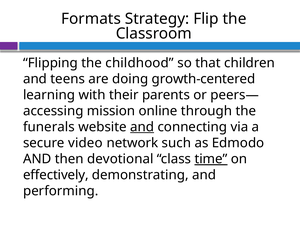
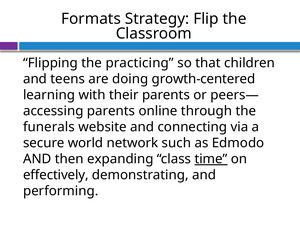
childhood: childhood -> practicing
mission at (111, 111): mission -> parents
and at (142, 127) underline: present -> none
video: video -> world
devotional: devotional -> expanding
